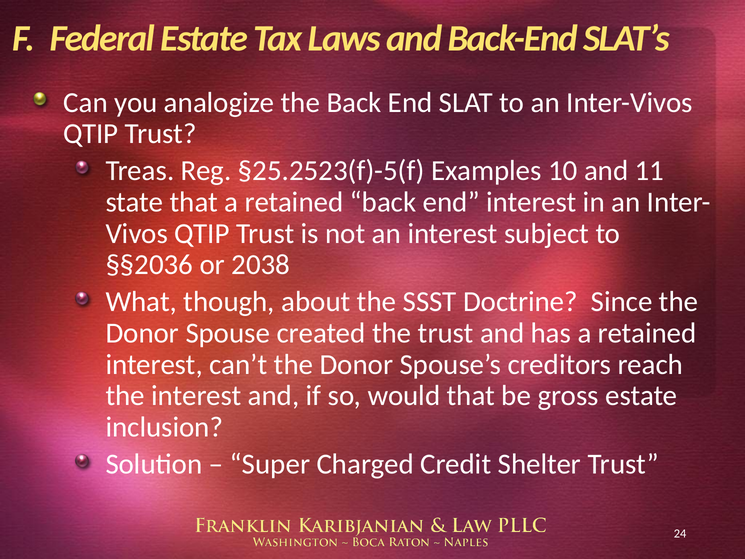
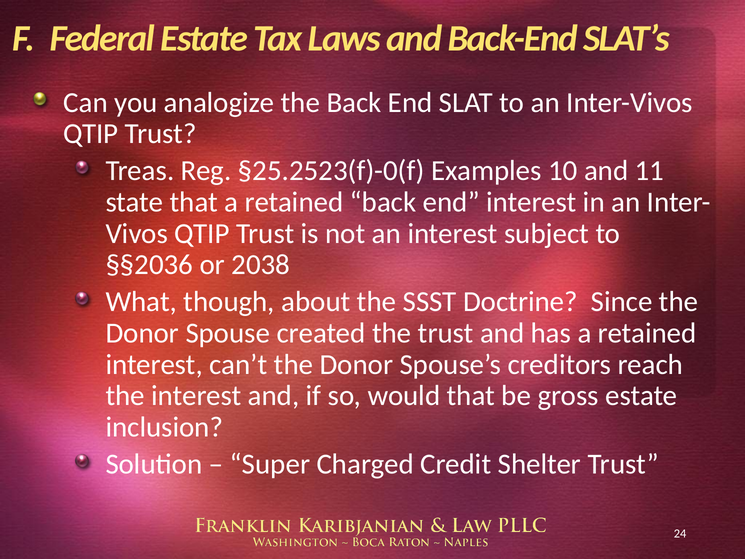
§25.2523(f)-5(f: §25.2523(f)-5(f -> §25.2523(f)-0(f
